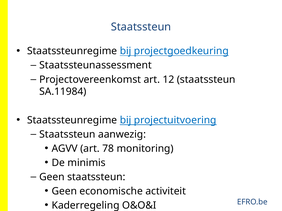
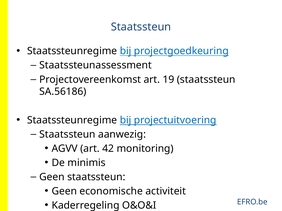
12: 12 -> 19
SA.11984: SA.11984 -> SA.56186
78: 78 -> 42
